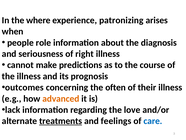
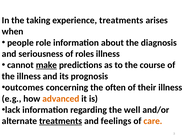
where: where -> taking
experience patronizing: patronizing -> treatments
right: right -> roles
make underline: none -> present
love: love -> well
care colour: blue -> orange
